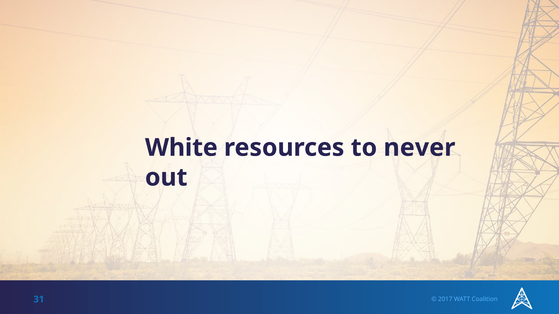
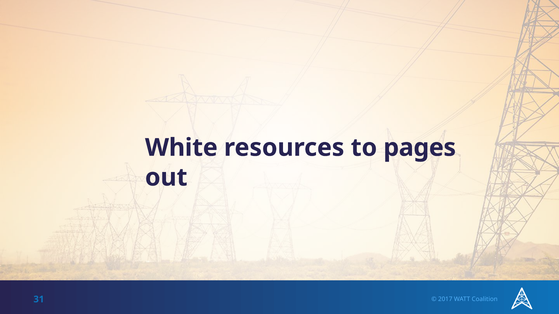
never: never -> pages
